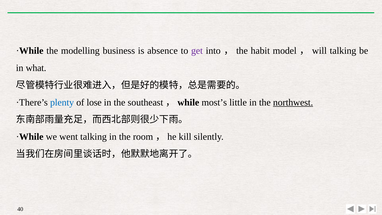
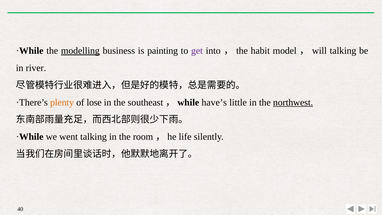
modelling underline: none -> present
absence: absence -> painting
what: what -> river
plenty colour: blue -> orange
most’s: most’s -> have’s
kill: kill -> life
